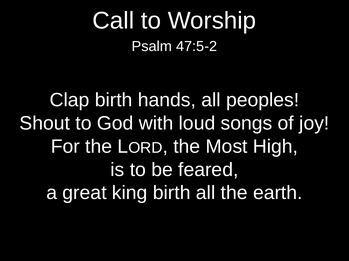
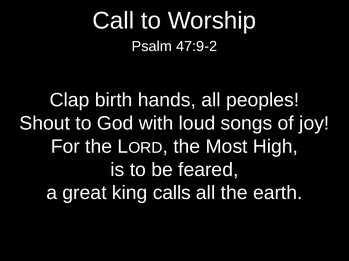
47:5-2: 47:5-2 -> 47:9-2
king birth: birth -> calls
